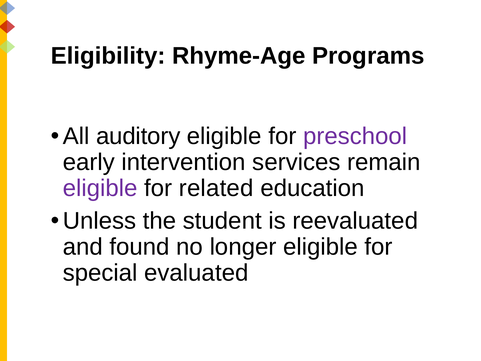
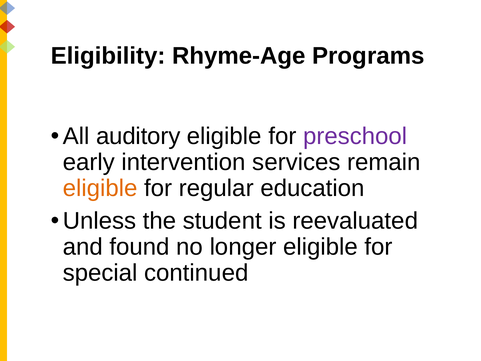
eligible at (100, 188) colour: purple -> orange
related: related -> regular
evaluated: evaluated -> continued
